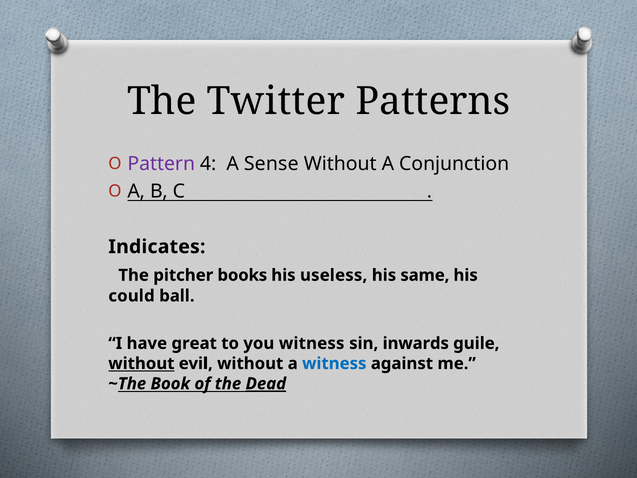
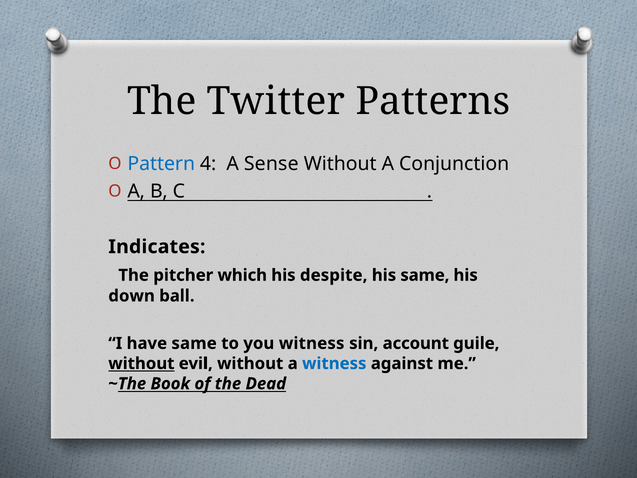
Pattern colour: purple -> blue
books: books -> which
useless: useless -> despite
could: could -> down
have great: great -> same
inwards: inwards -> account
Dead underline: present -> none
